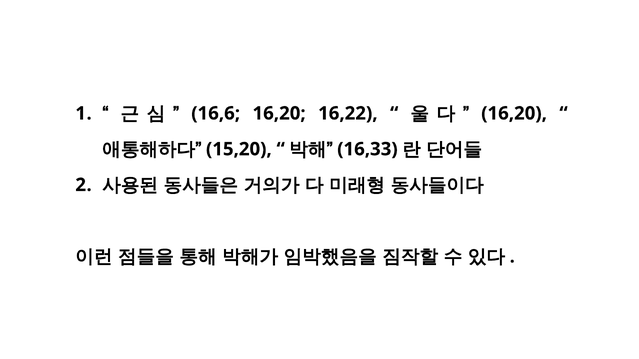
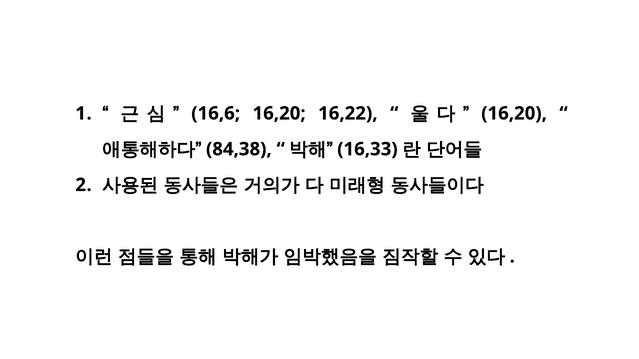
15,20: 15,20 -> 84,38
